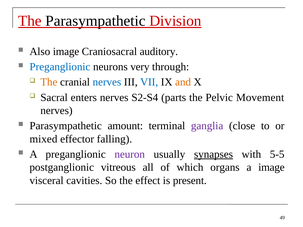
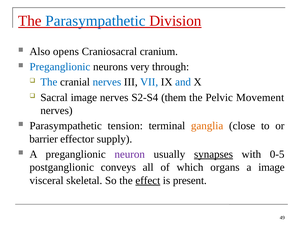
Parasympathetic at (95, 21) colour: black -> blue
Also image: image -> opens
auditory: auditory -> cranium
The at (49, 82) colour: orange -> blue
and colour: orange -> blue
Sacral enters: enters -> image
parts: parts -> them
amount: amount -> tension
ganglia colour: purple -> orange
mixed: mixed -> barrier
falling: falling -> supply
5-5: 5-5 -> 0-5
vitreous: vitreous -> conveys
cavities: cavities -> skeletal
effect underline: none -> present
